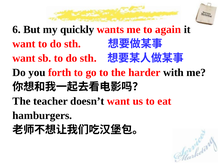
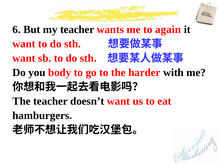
my quickly: quickly -> teacher
forth: forth -> body
